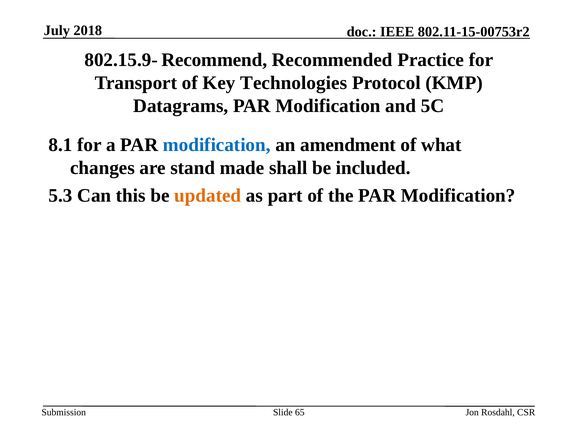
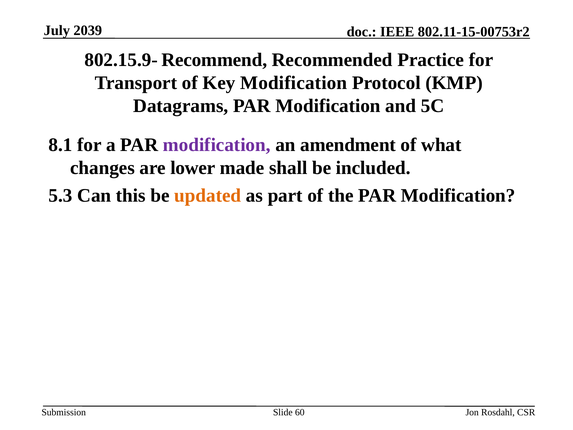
2018: 2018 -> 2039
Key Technologies: Technologies -> Modification
modification at (217, 145) colour: blue -> purple
stand: stand -> lower
65: 65 -> 60
